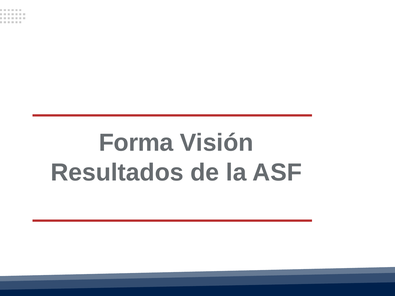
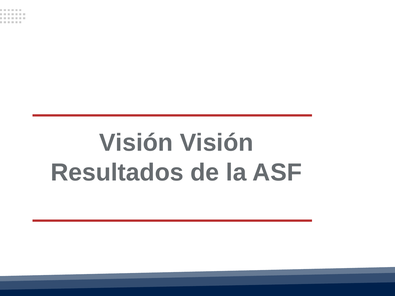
Forma at (136, 143): Forma -> Visión
